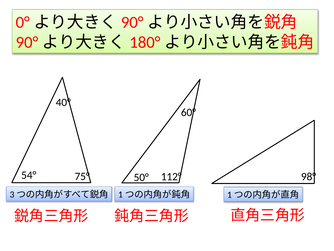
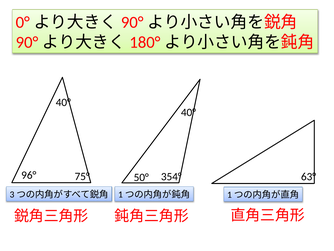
60° at (188, 112): 60° -> 40°
54°: 54° -> 96°
98°: 98° -> 63°
112°: 112° -> 354°
